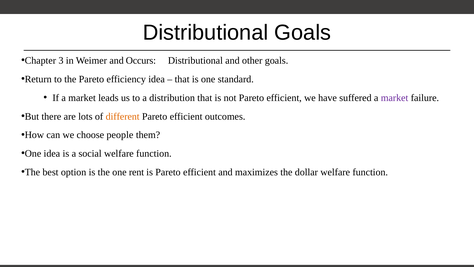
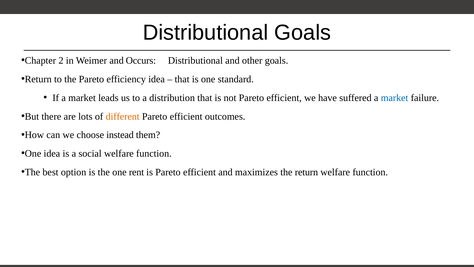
3: 3 -> 2
market at (395, 98) colour: purple -> blue
people: people -> instead
the dollar: dollar -> return
